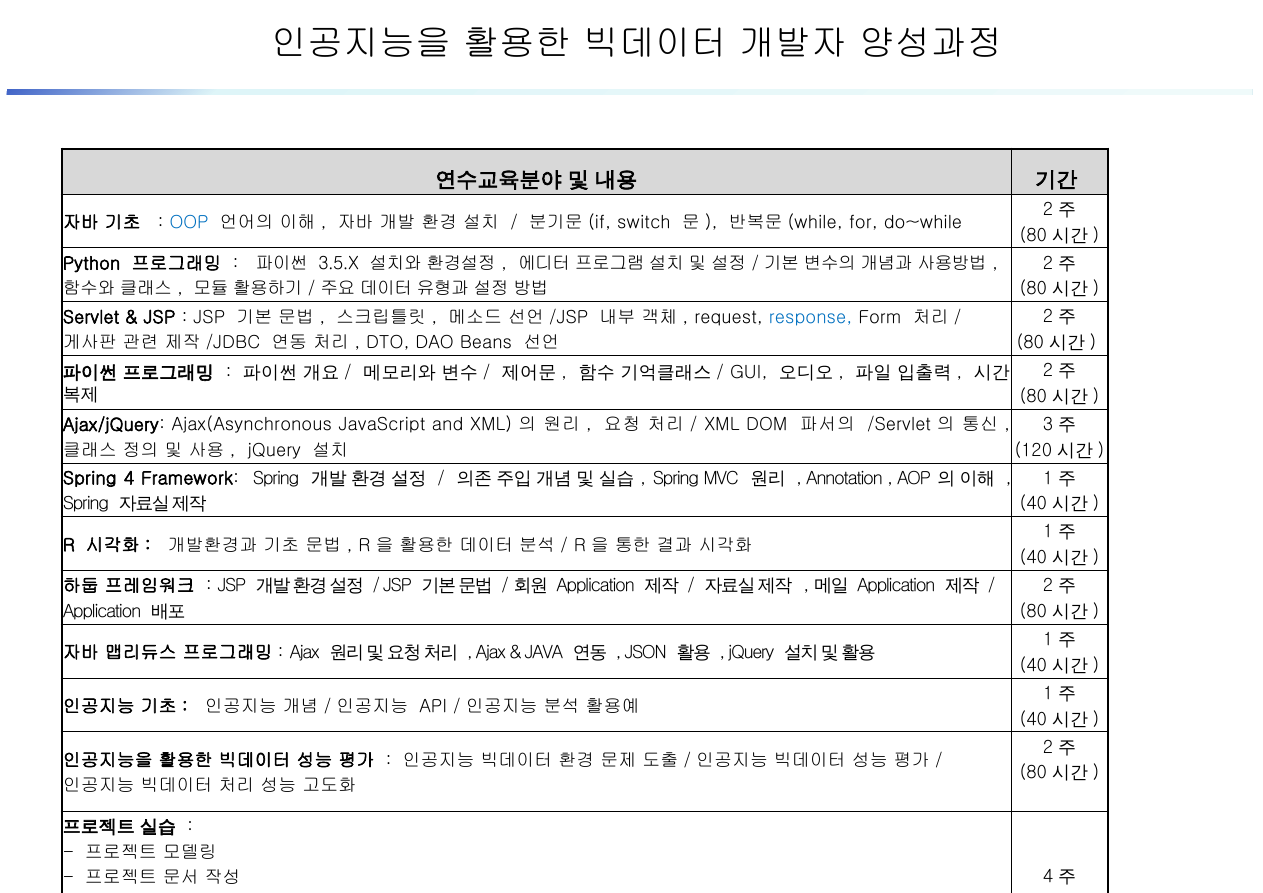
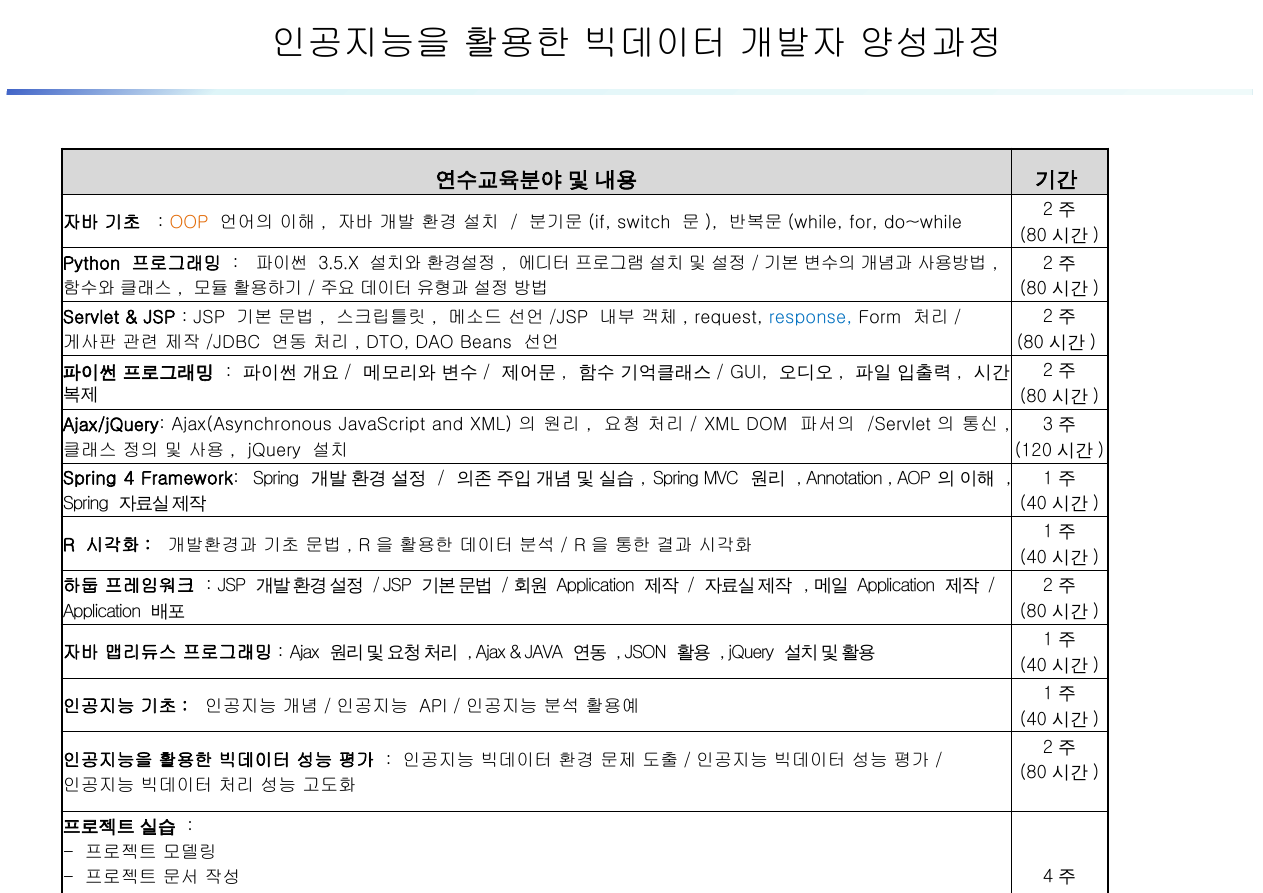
OOP colour: blue -> orange
